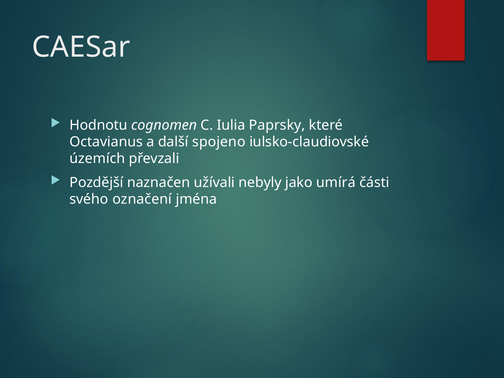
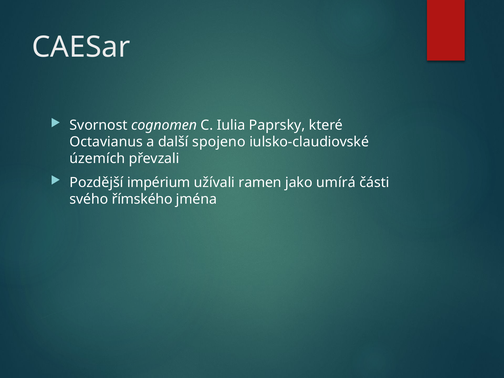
Hodnotu: Hodnotu -> Svornost
naznačen: naznačen -> impérium
nebyly: nebyly -> ramen
označení: označení -> římského
